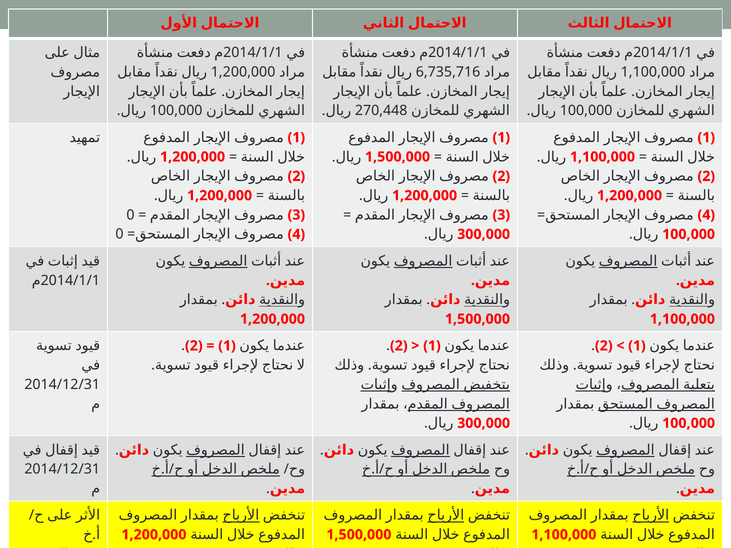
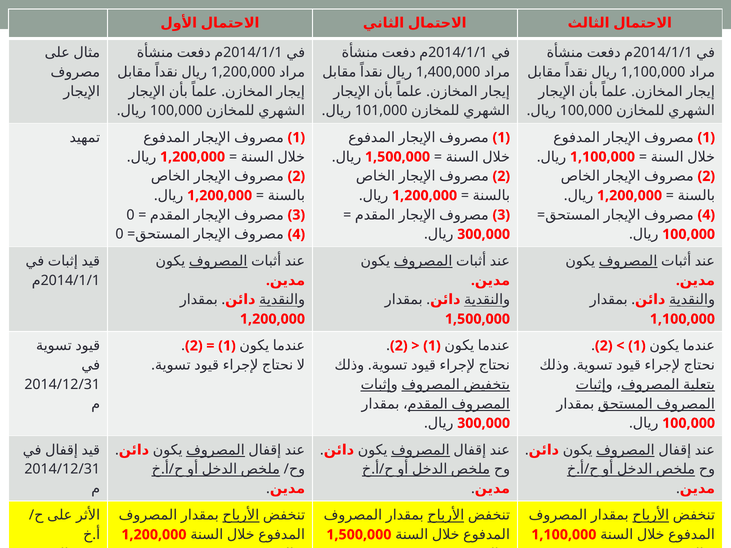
6,735,716: 6,735,716 -> 1,400,000
270,448: 270,448 -> 101,000
